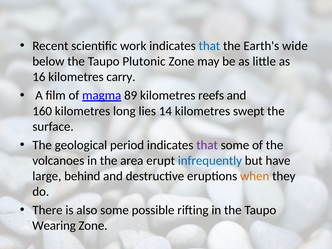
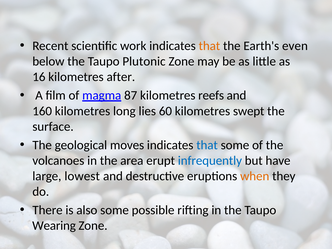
that at (209, 46) colour: blue -> orange
wide: wide -> even
carry: carry -> after
89: 89 -> 87
14: 14 -> 60
period: period -> moves
that at (207, 145) colour: purple -> blue
behind: behind -> lowest
